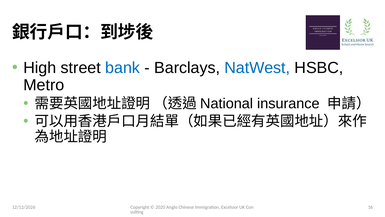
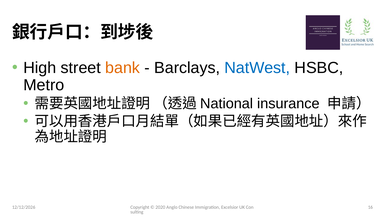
bank colour: blue -> orange
